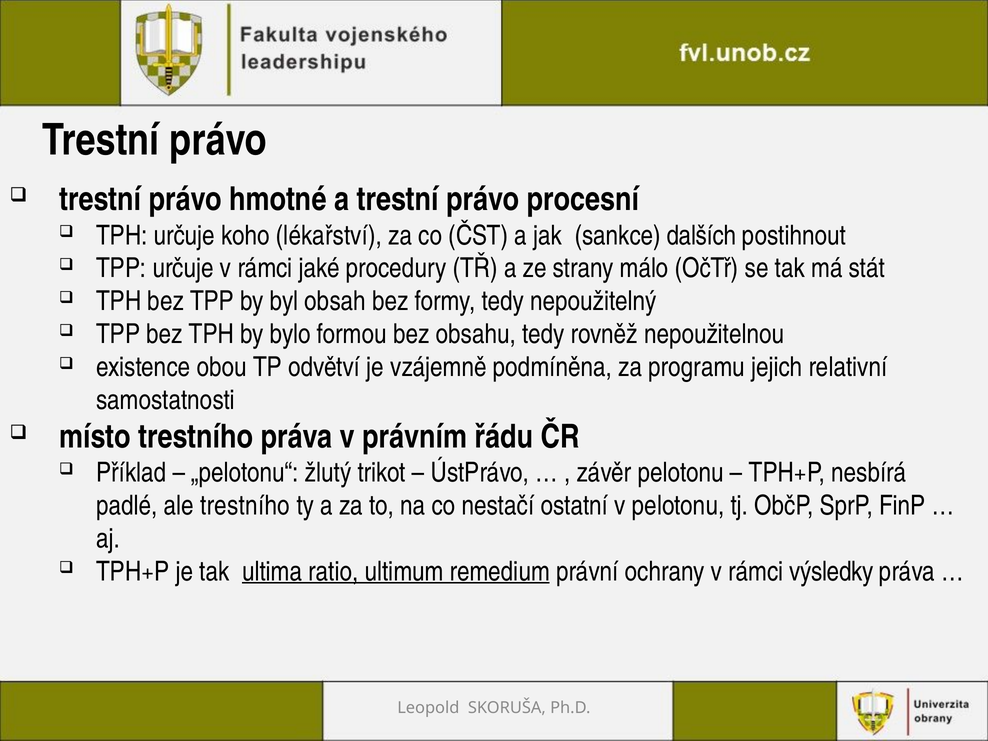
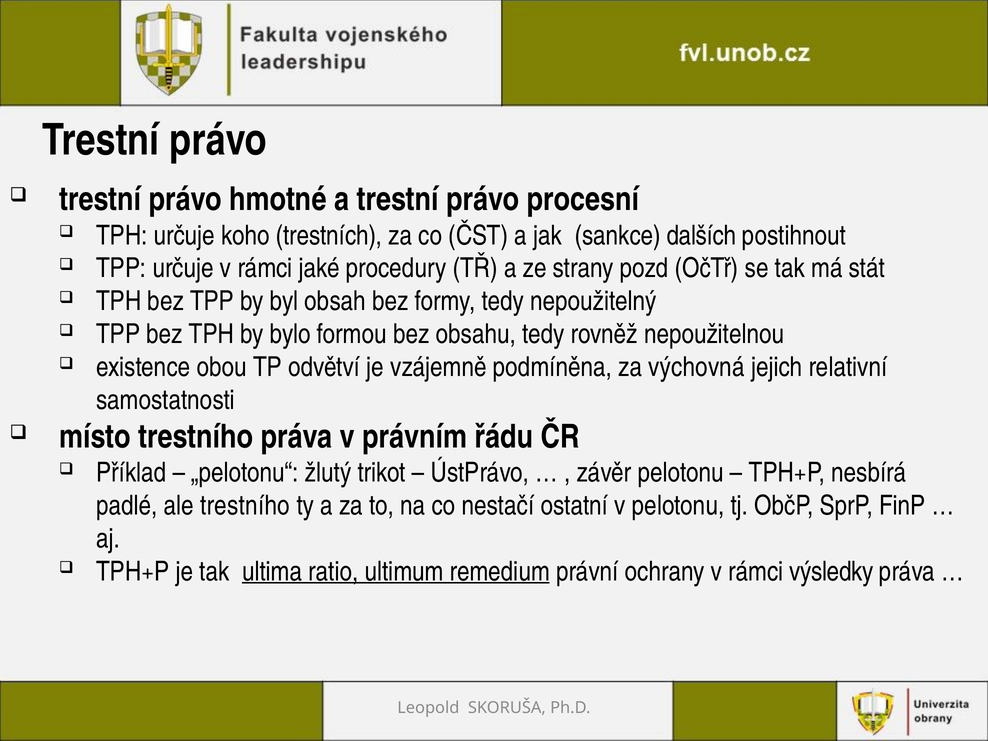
lékařství: lékařství -> trestních
málo: málo -> pozd
programu: programu -> výchovná
